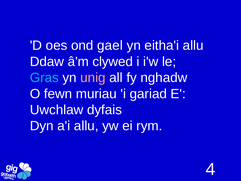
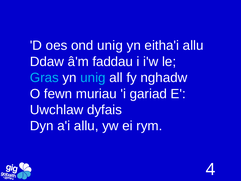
ond gael: gael -> unig
clywed: clywed -> faddau
unig at (93, 78) colour: pink -> light blue
